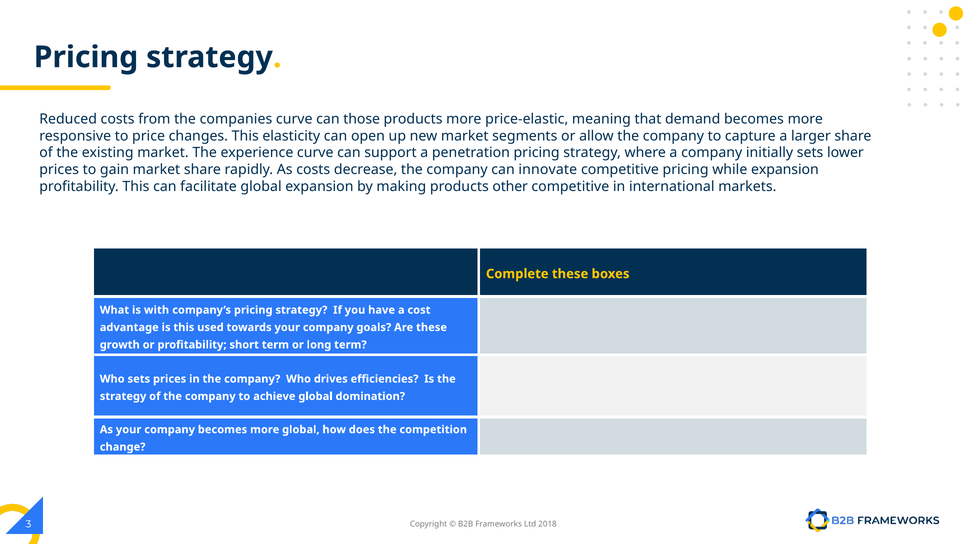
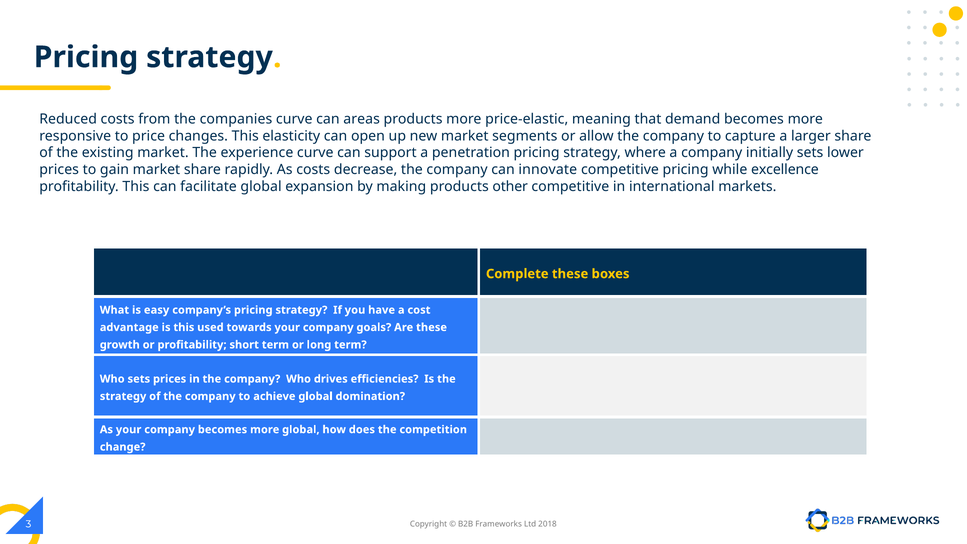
those: those -> areas
while expansion: expansion -> excellence
with: with -> easy
